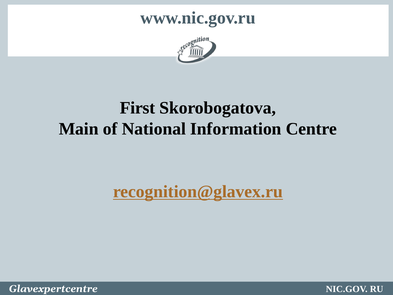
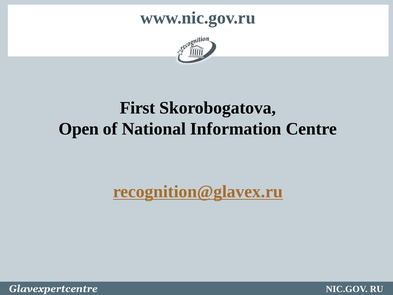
Main: Main -> Open
